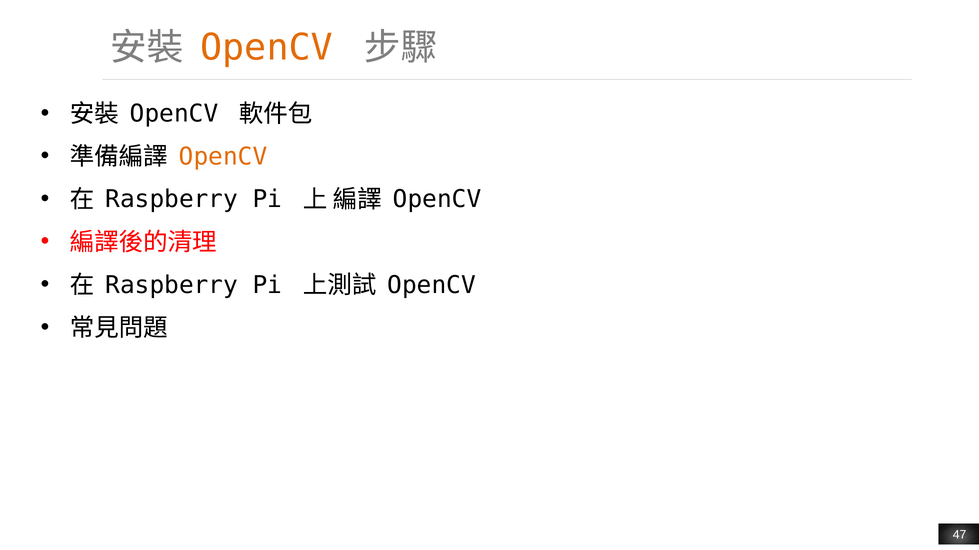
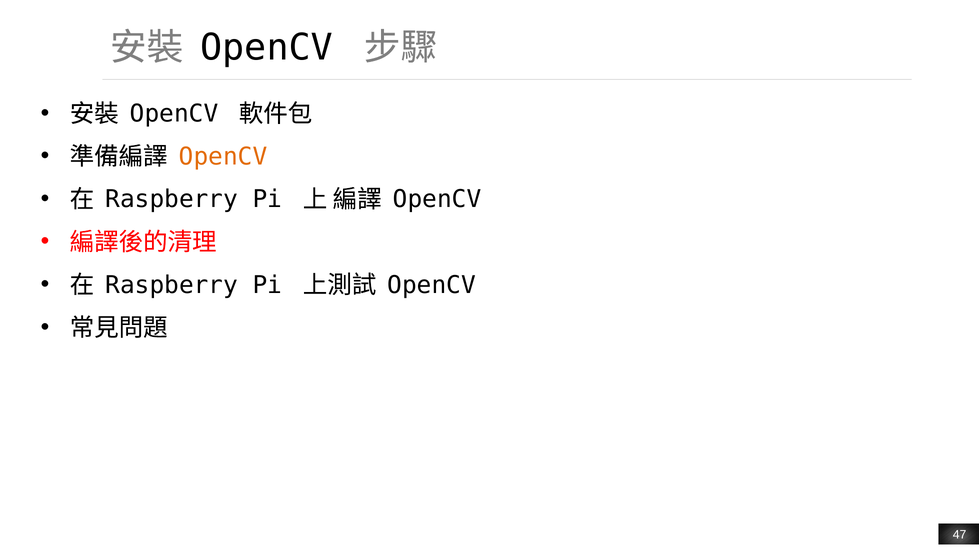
OpenCV at (267, 48) colour: orange -> black
